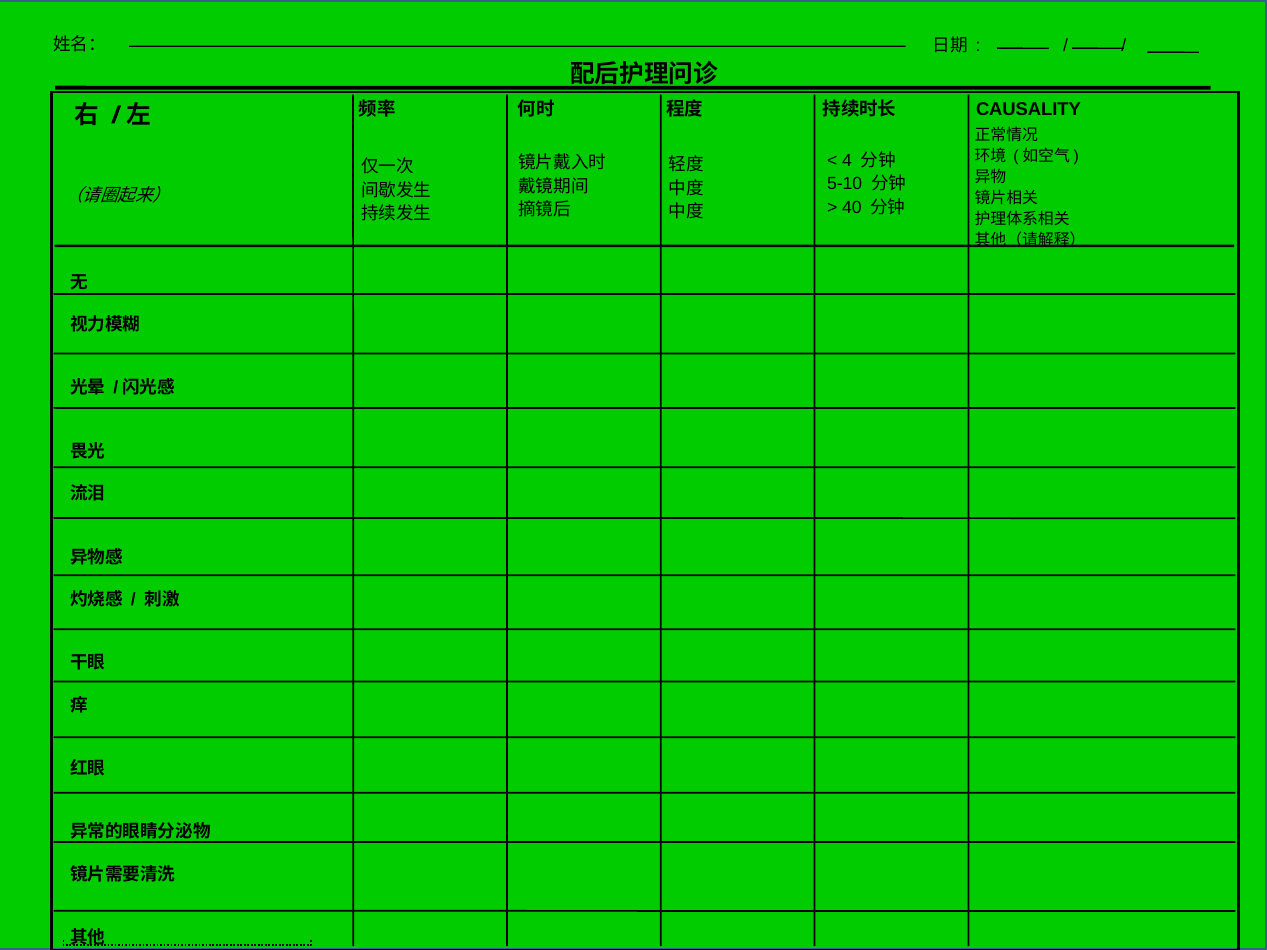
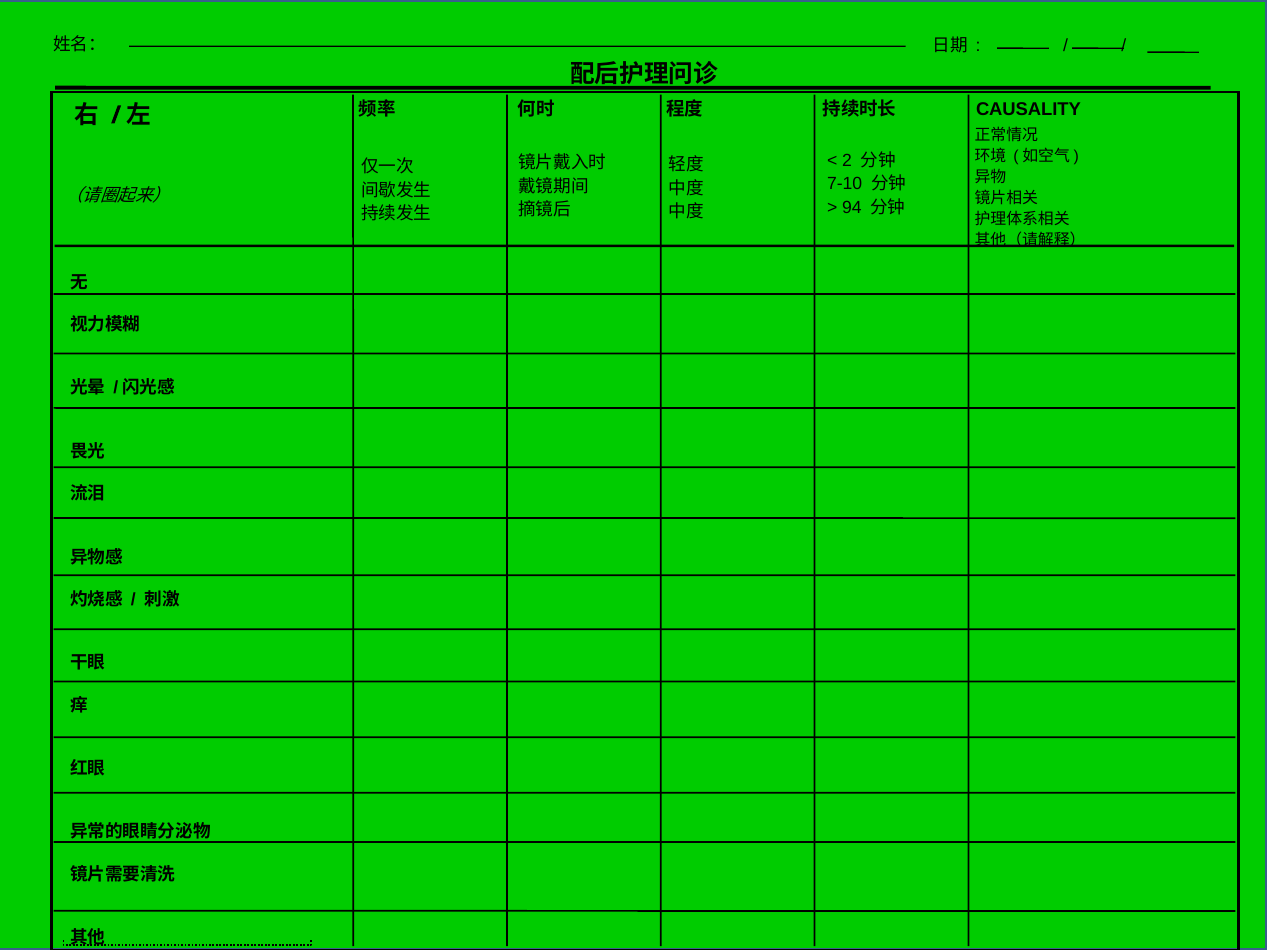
4: 4 -> 2
5-10: 5-10 -> 7-10
40: 40 -> 94
